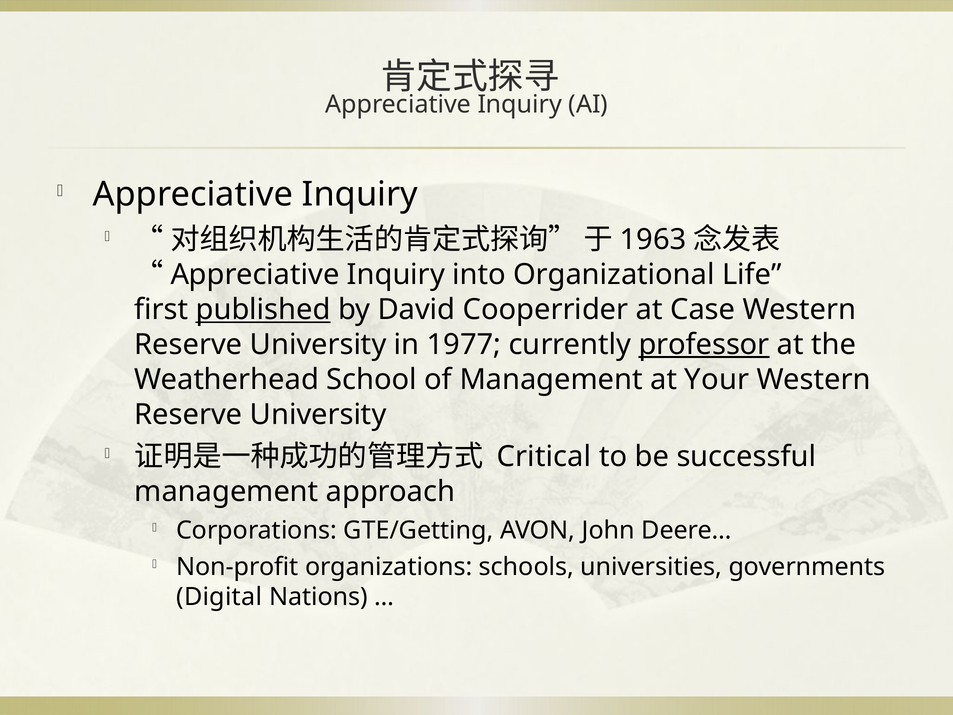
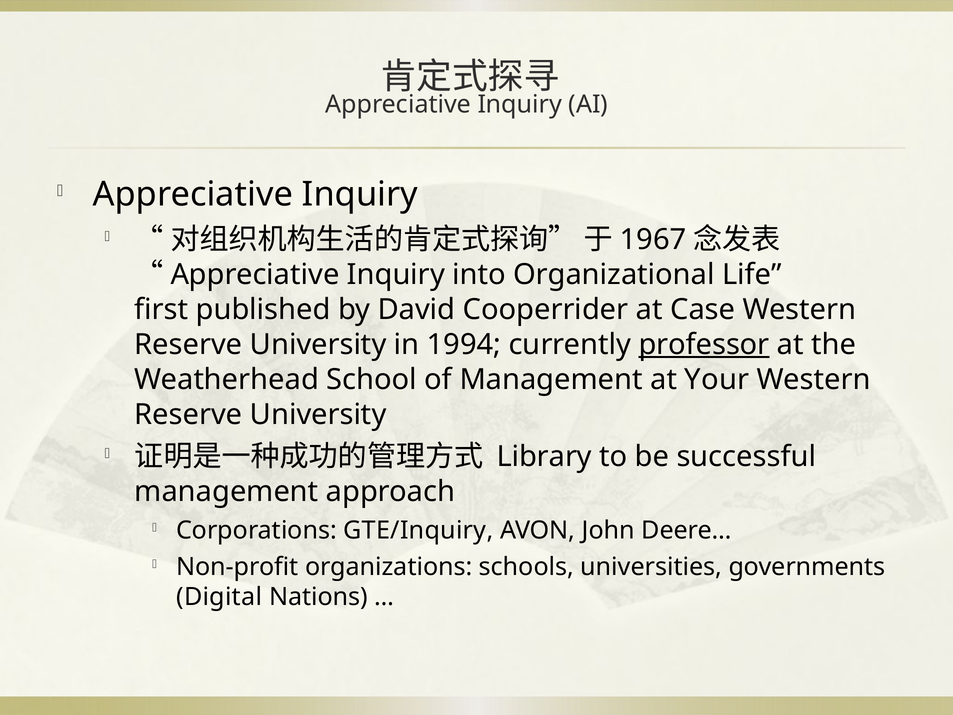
1963: 1963 -> 1967
published underline: present -> none
1977: 1977 -> 1994
Critical: Critical -> Library
GTE/Getting: GTE/Getting -> GTE/Inquiry
